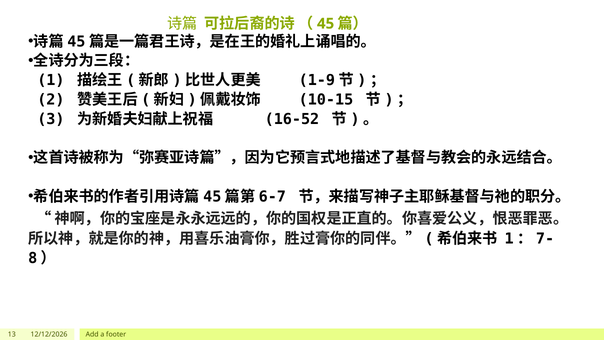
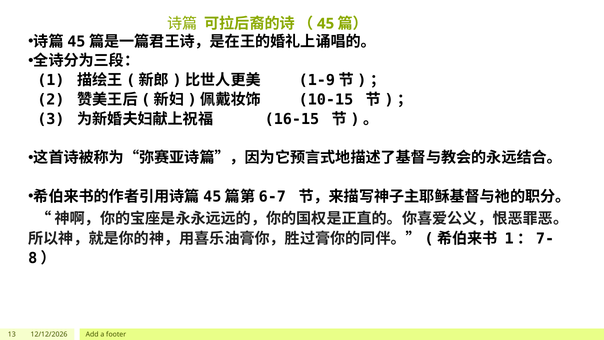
16-52: 16-52 -> 16-15
